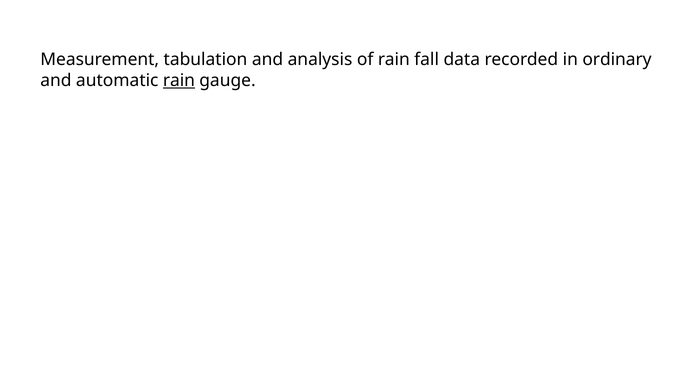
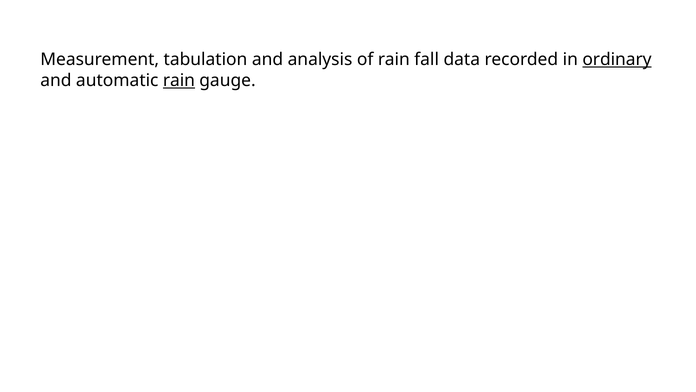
ordinary underline: none -> present
